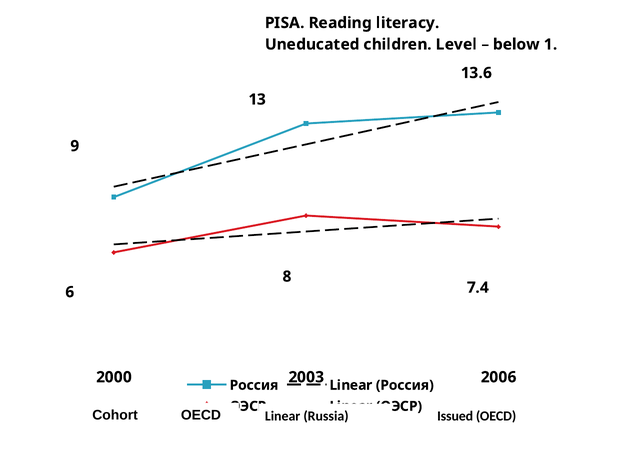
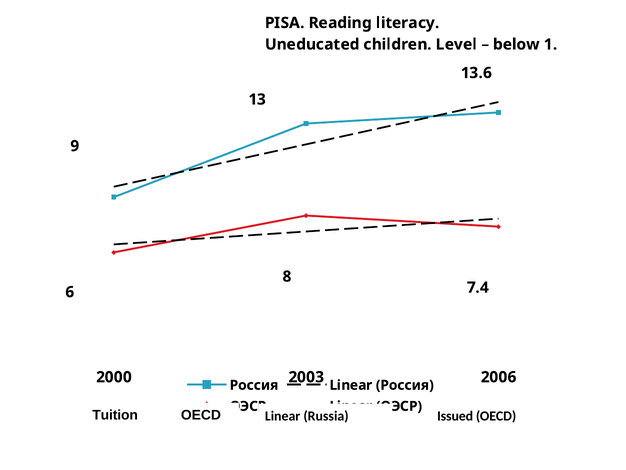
Cohort: Cohort -> Tuition
